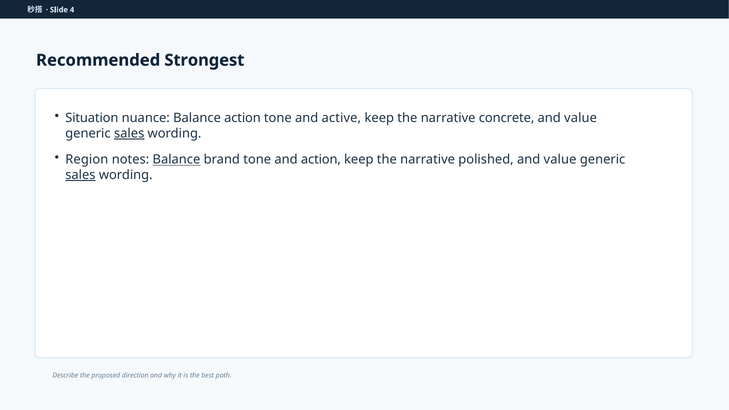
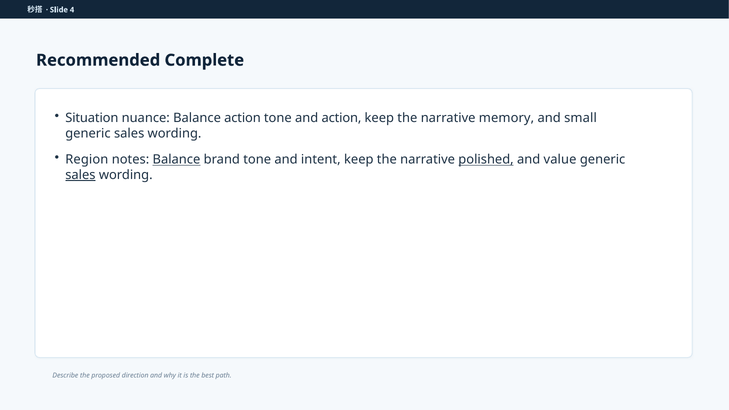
Strongest: Strongest -> Complete
and active: active -> action
concrete: concrete -> memory
value at (581, 118): value -> small
sales at (129, 133) underline: present -> none
and action: action -> intent
polished underline: none -> present
